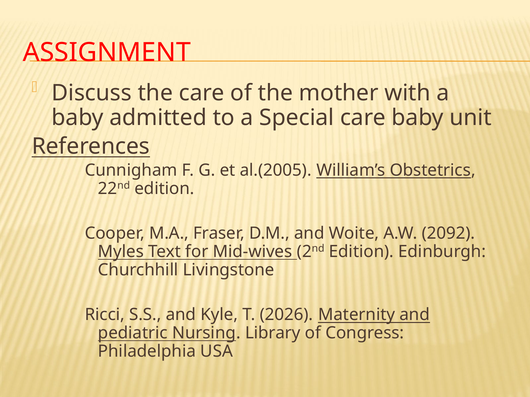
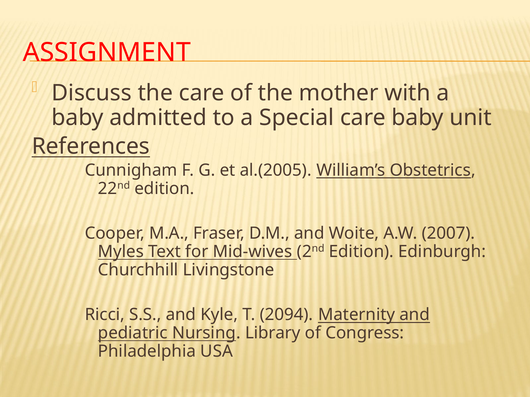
2092: 2092 -> 2007
2026: 2026 -> 2094
